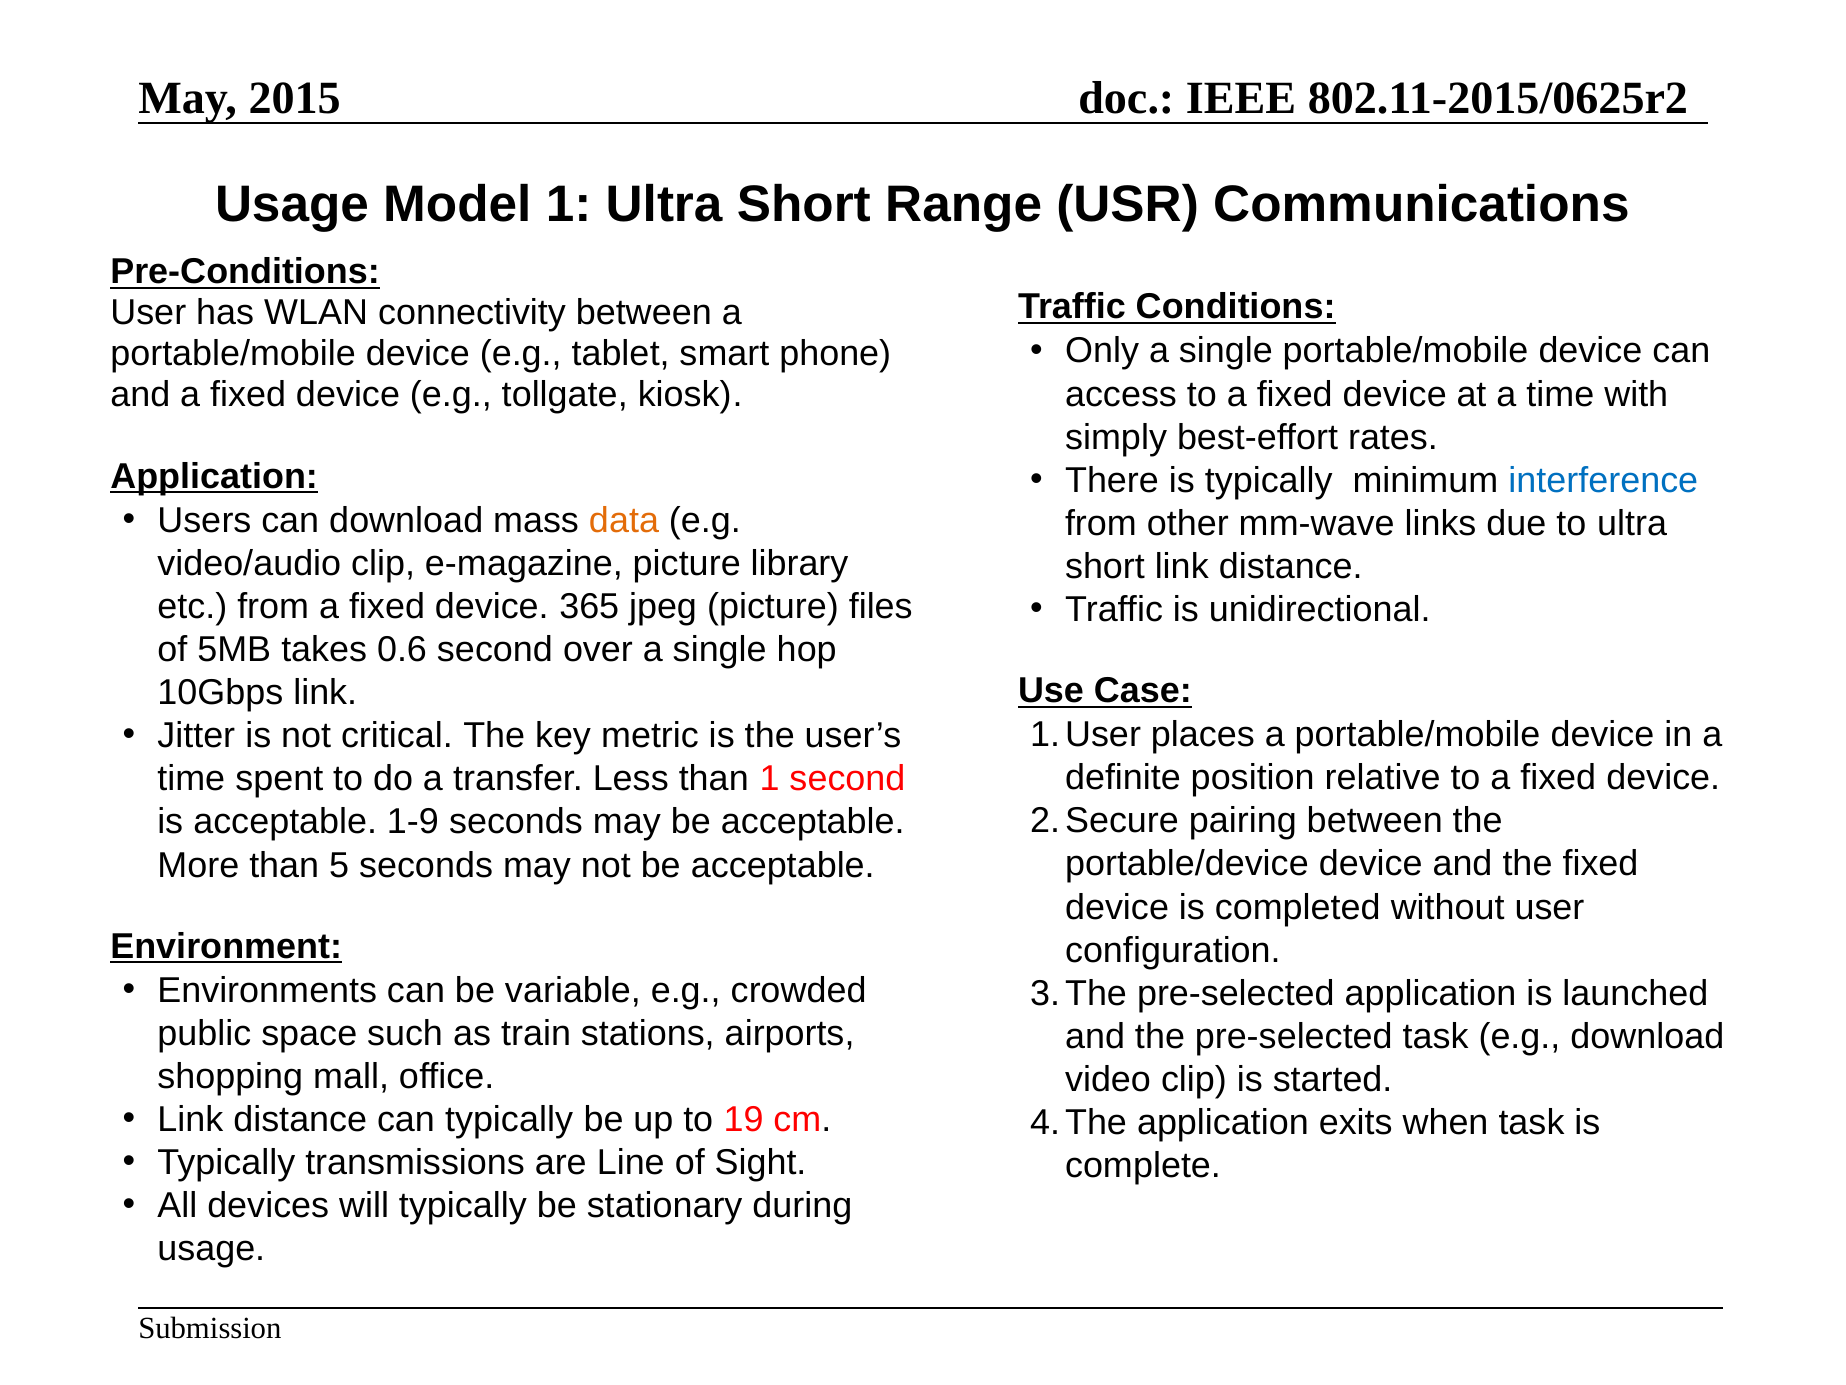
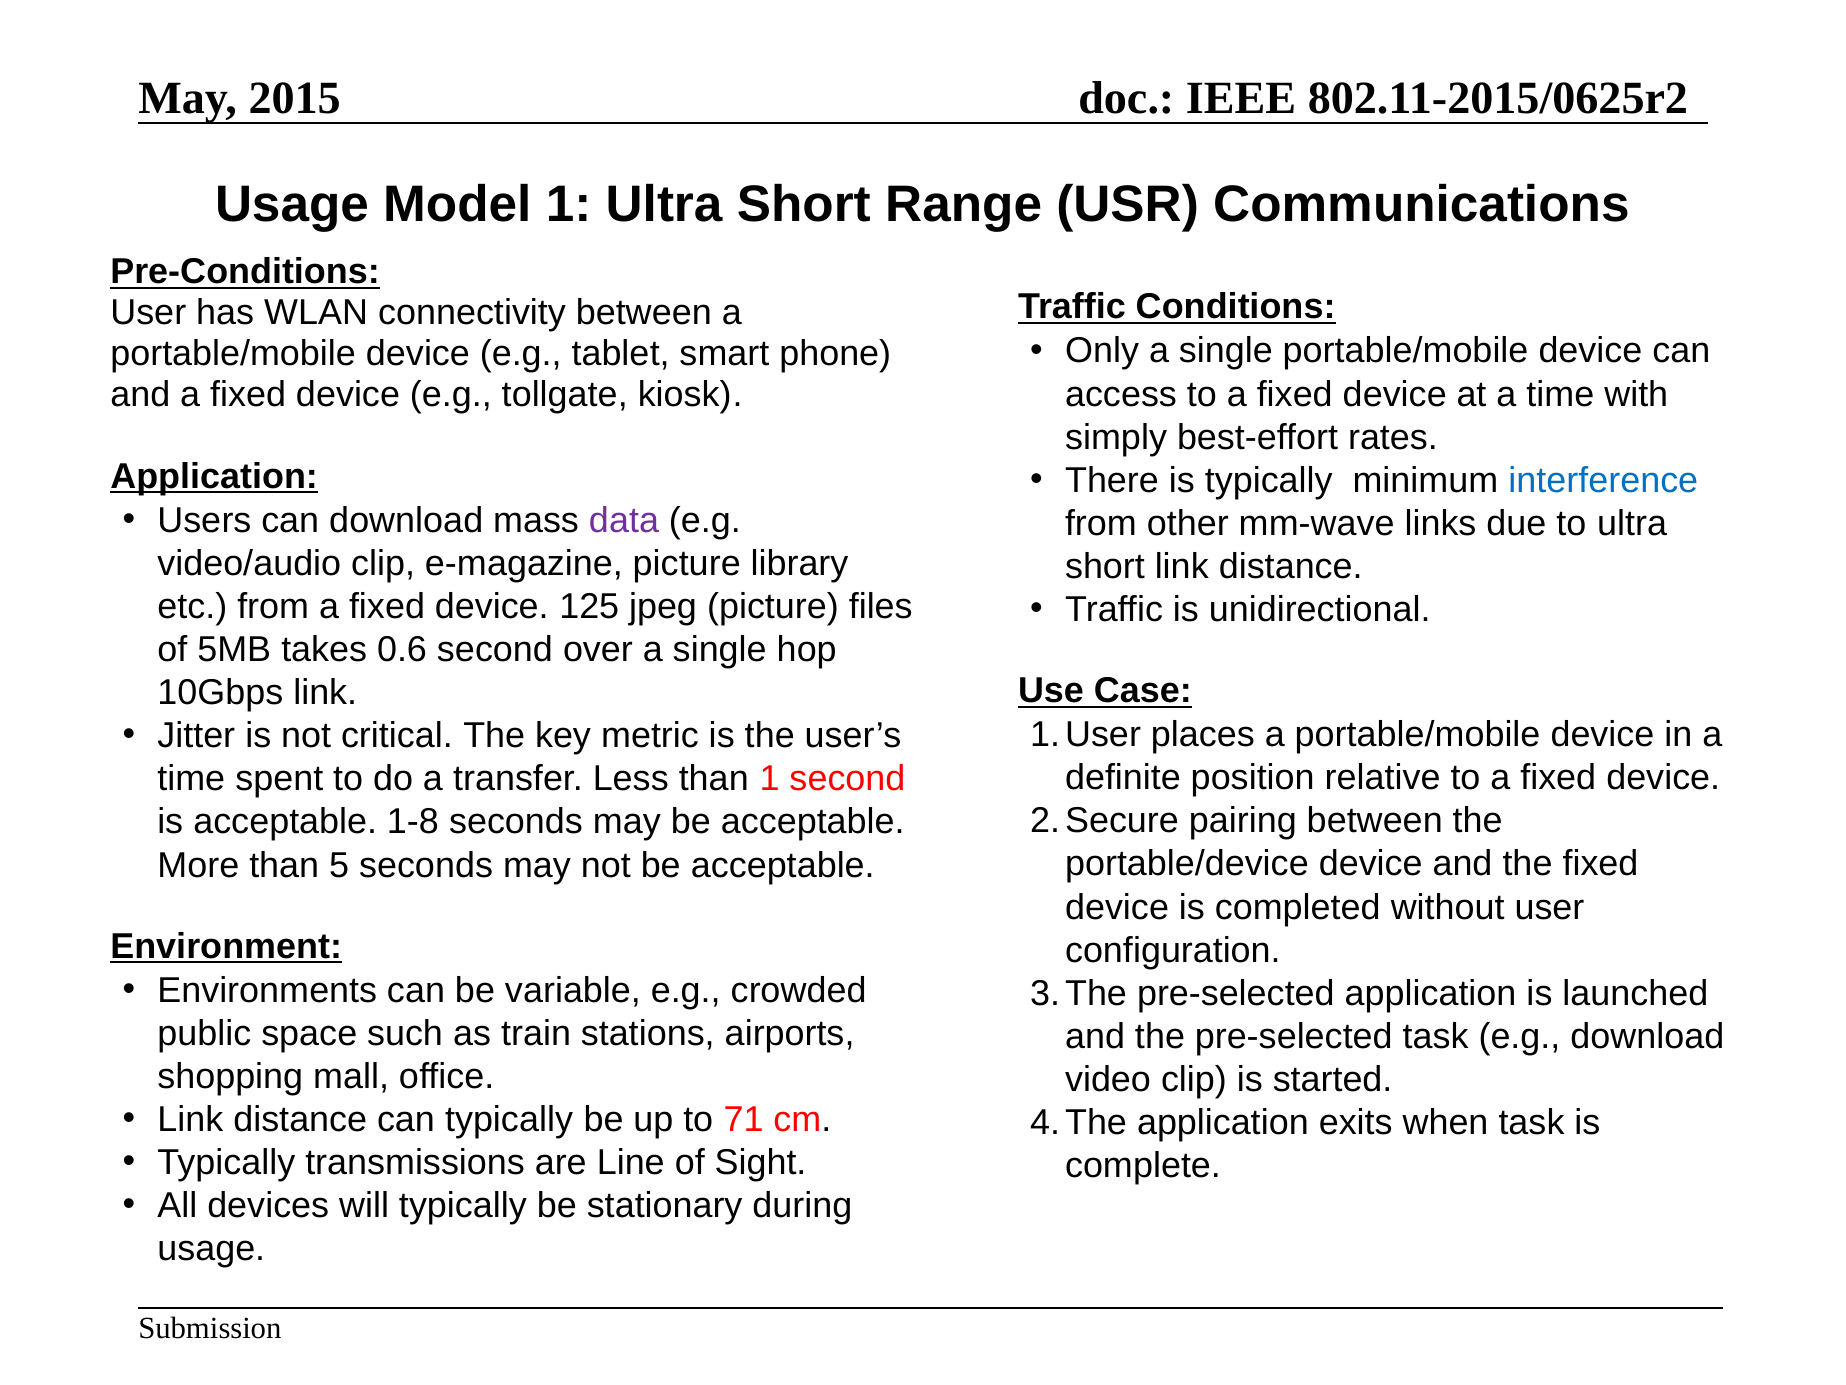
data colour: orange -> purple
365: 365 -> 125
1-9: 1-9 -> 1-8
19: 19 -> 71
